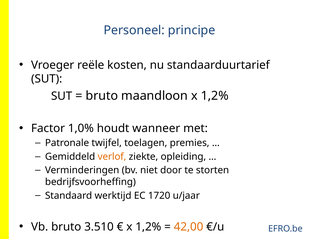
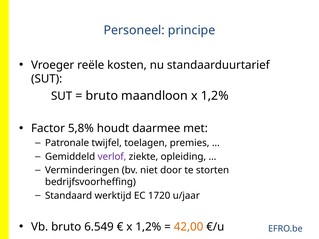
1,0%: 1,0% -> 5,8%
wanneer: wanneer -> daarmee
verlof colour: orange -> purple
3.510: 3.510 -> 6.549
